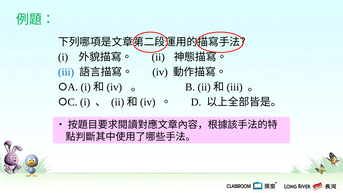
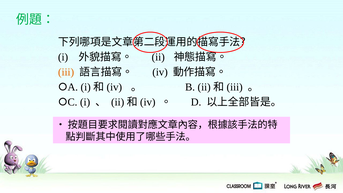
iii at (66, 72) colour: blue -> orange
